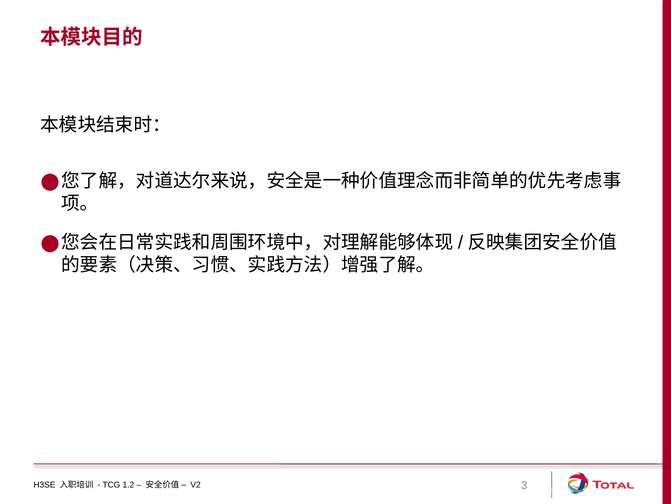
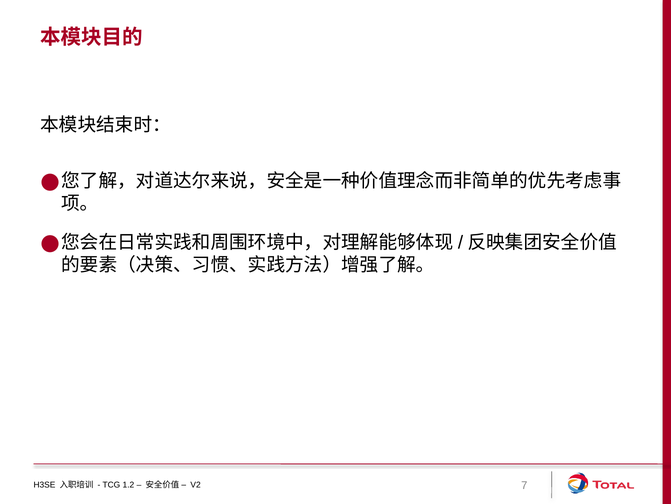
3: 3 -> 7
